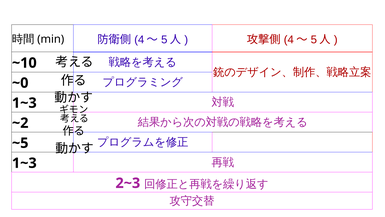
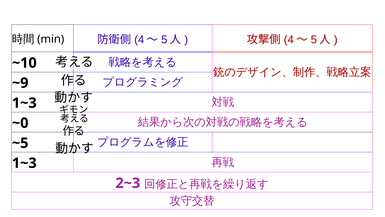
~0: ~0 -> ~9
~2: ~2 -> ~0
